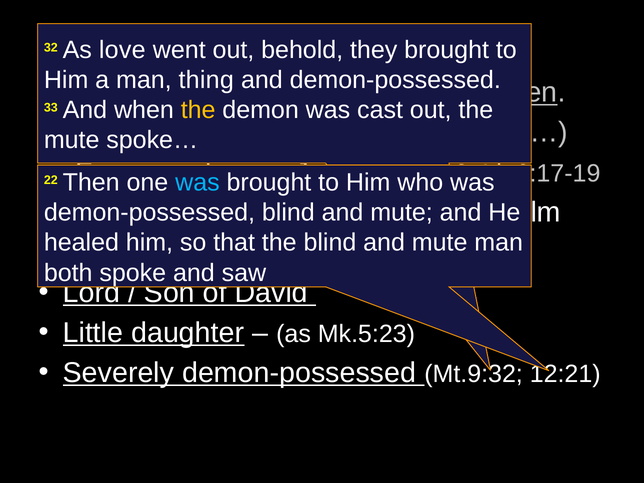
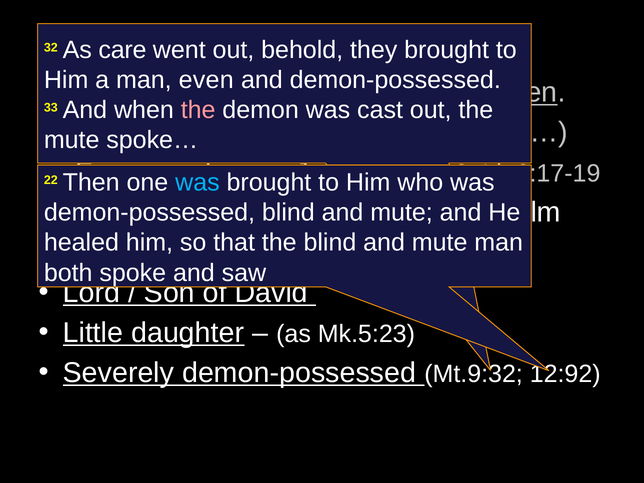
love: love -> care
thing: thing -> even
the at (198, 110) colour: yellow -> pink
12:21: 12:21 -> 12:92
